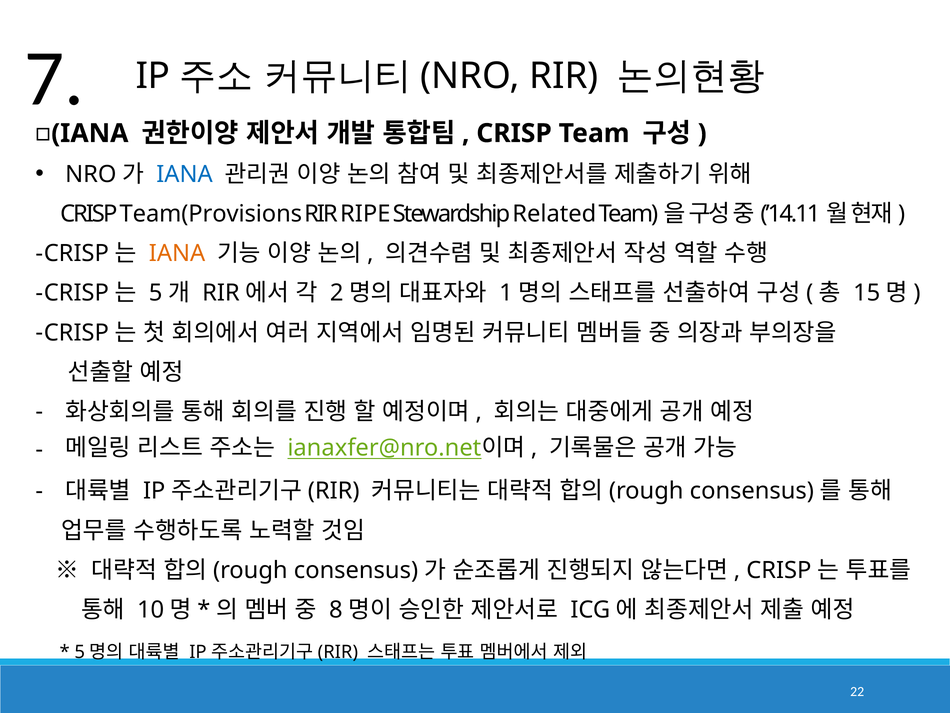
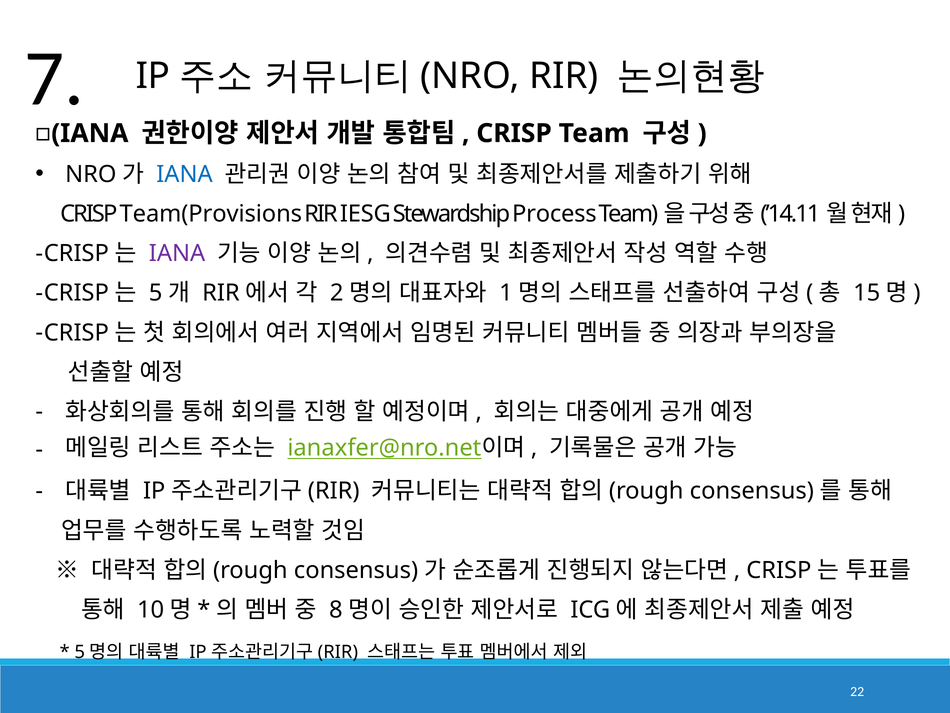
RIPE: RIPE -> IESG
Related: Related -> Process
IANA at (177, 253) colour: orange -> purple
